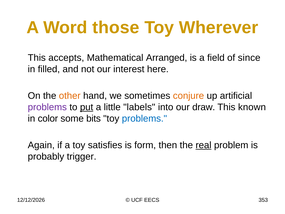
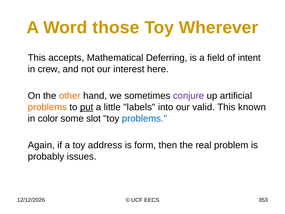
Arranged: Arranged -> Deferring
since: since -> intent
filled: filled -> crew
conjure colour: orange -> purple
problems at (47, 107) colour: purple -> orange
draw: draw -> valid
bits: bits -> slot
satisfies: satisfies -> address
real underline: present -> none
trigger: trigger -> issues
